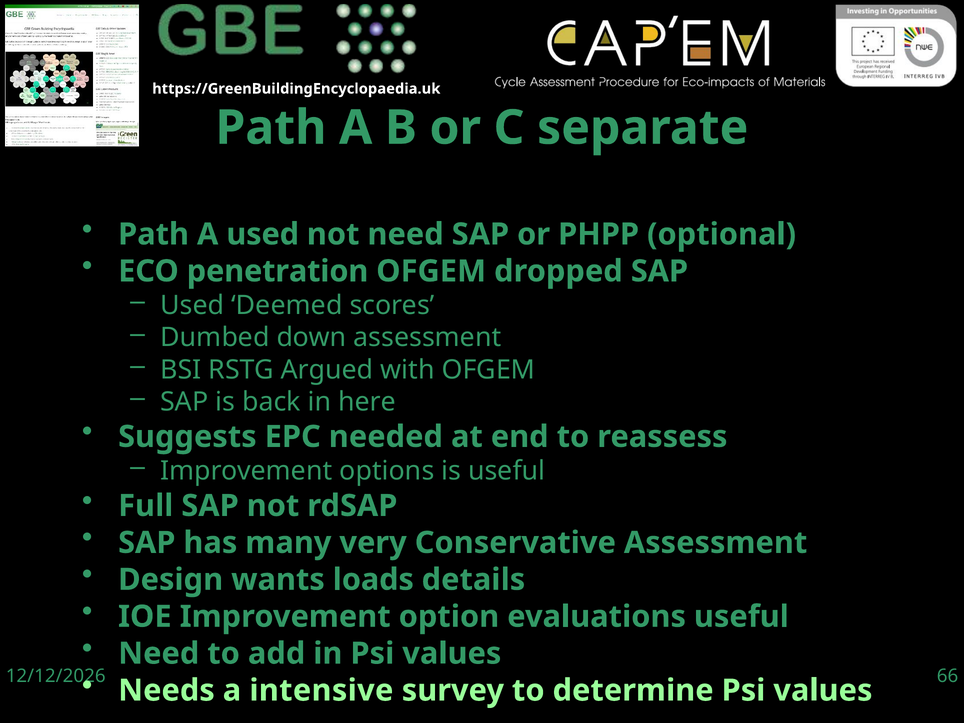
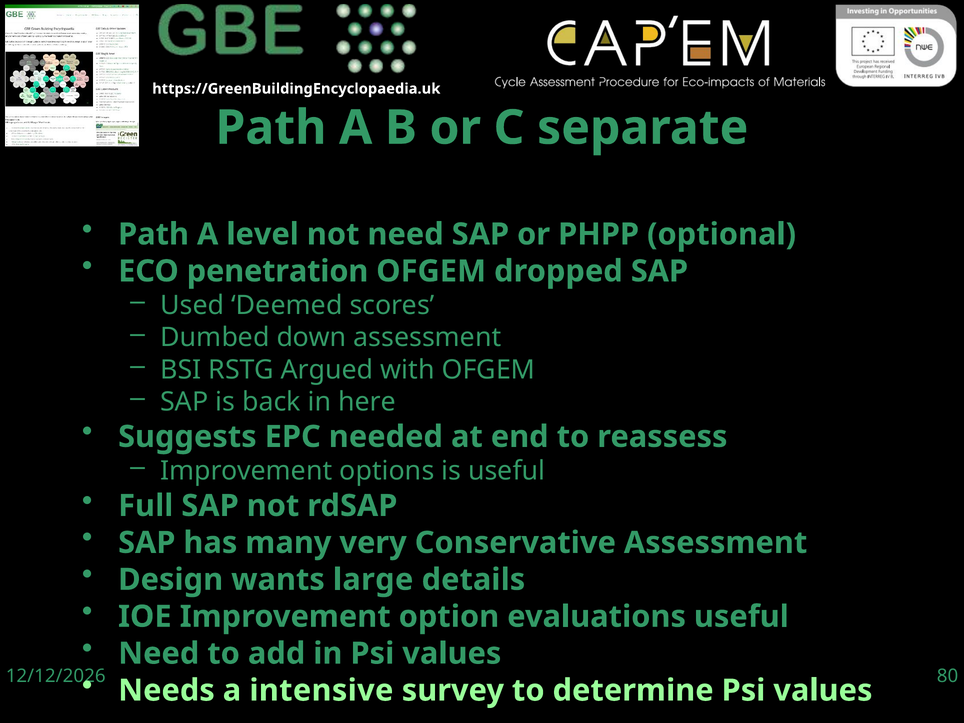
A used: used -> level
loads: loads -> large
66: 66 -> 80
